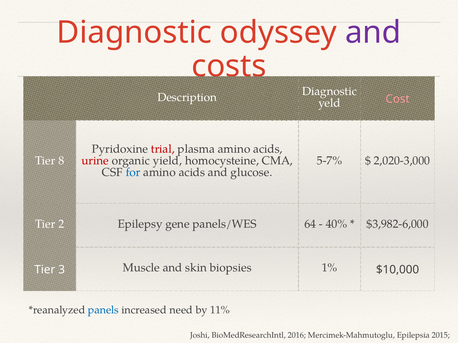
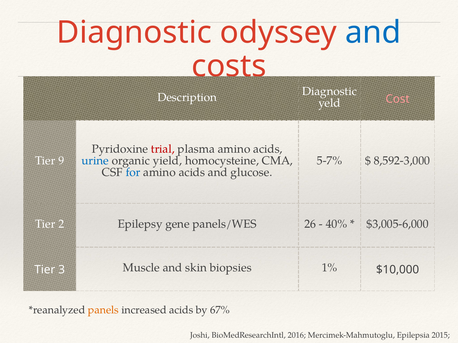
and at (373, 33) colour: purple -> blue
8: 8 -> 9
urine colour: red -> blue
2,020-3,000: 2,020-3,000 -> 8,592-3,000
64: 64 -> 26
$3,982-6,000: $3,982-6,000 -> $3,005-6,000
panels colour: blue -> orange
increased need: need -> acids
11%: 11% -> 67%
